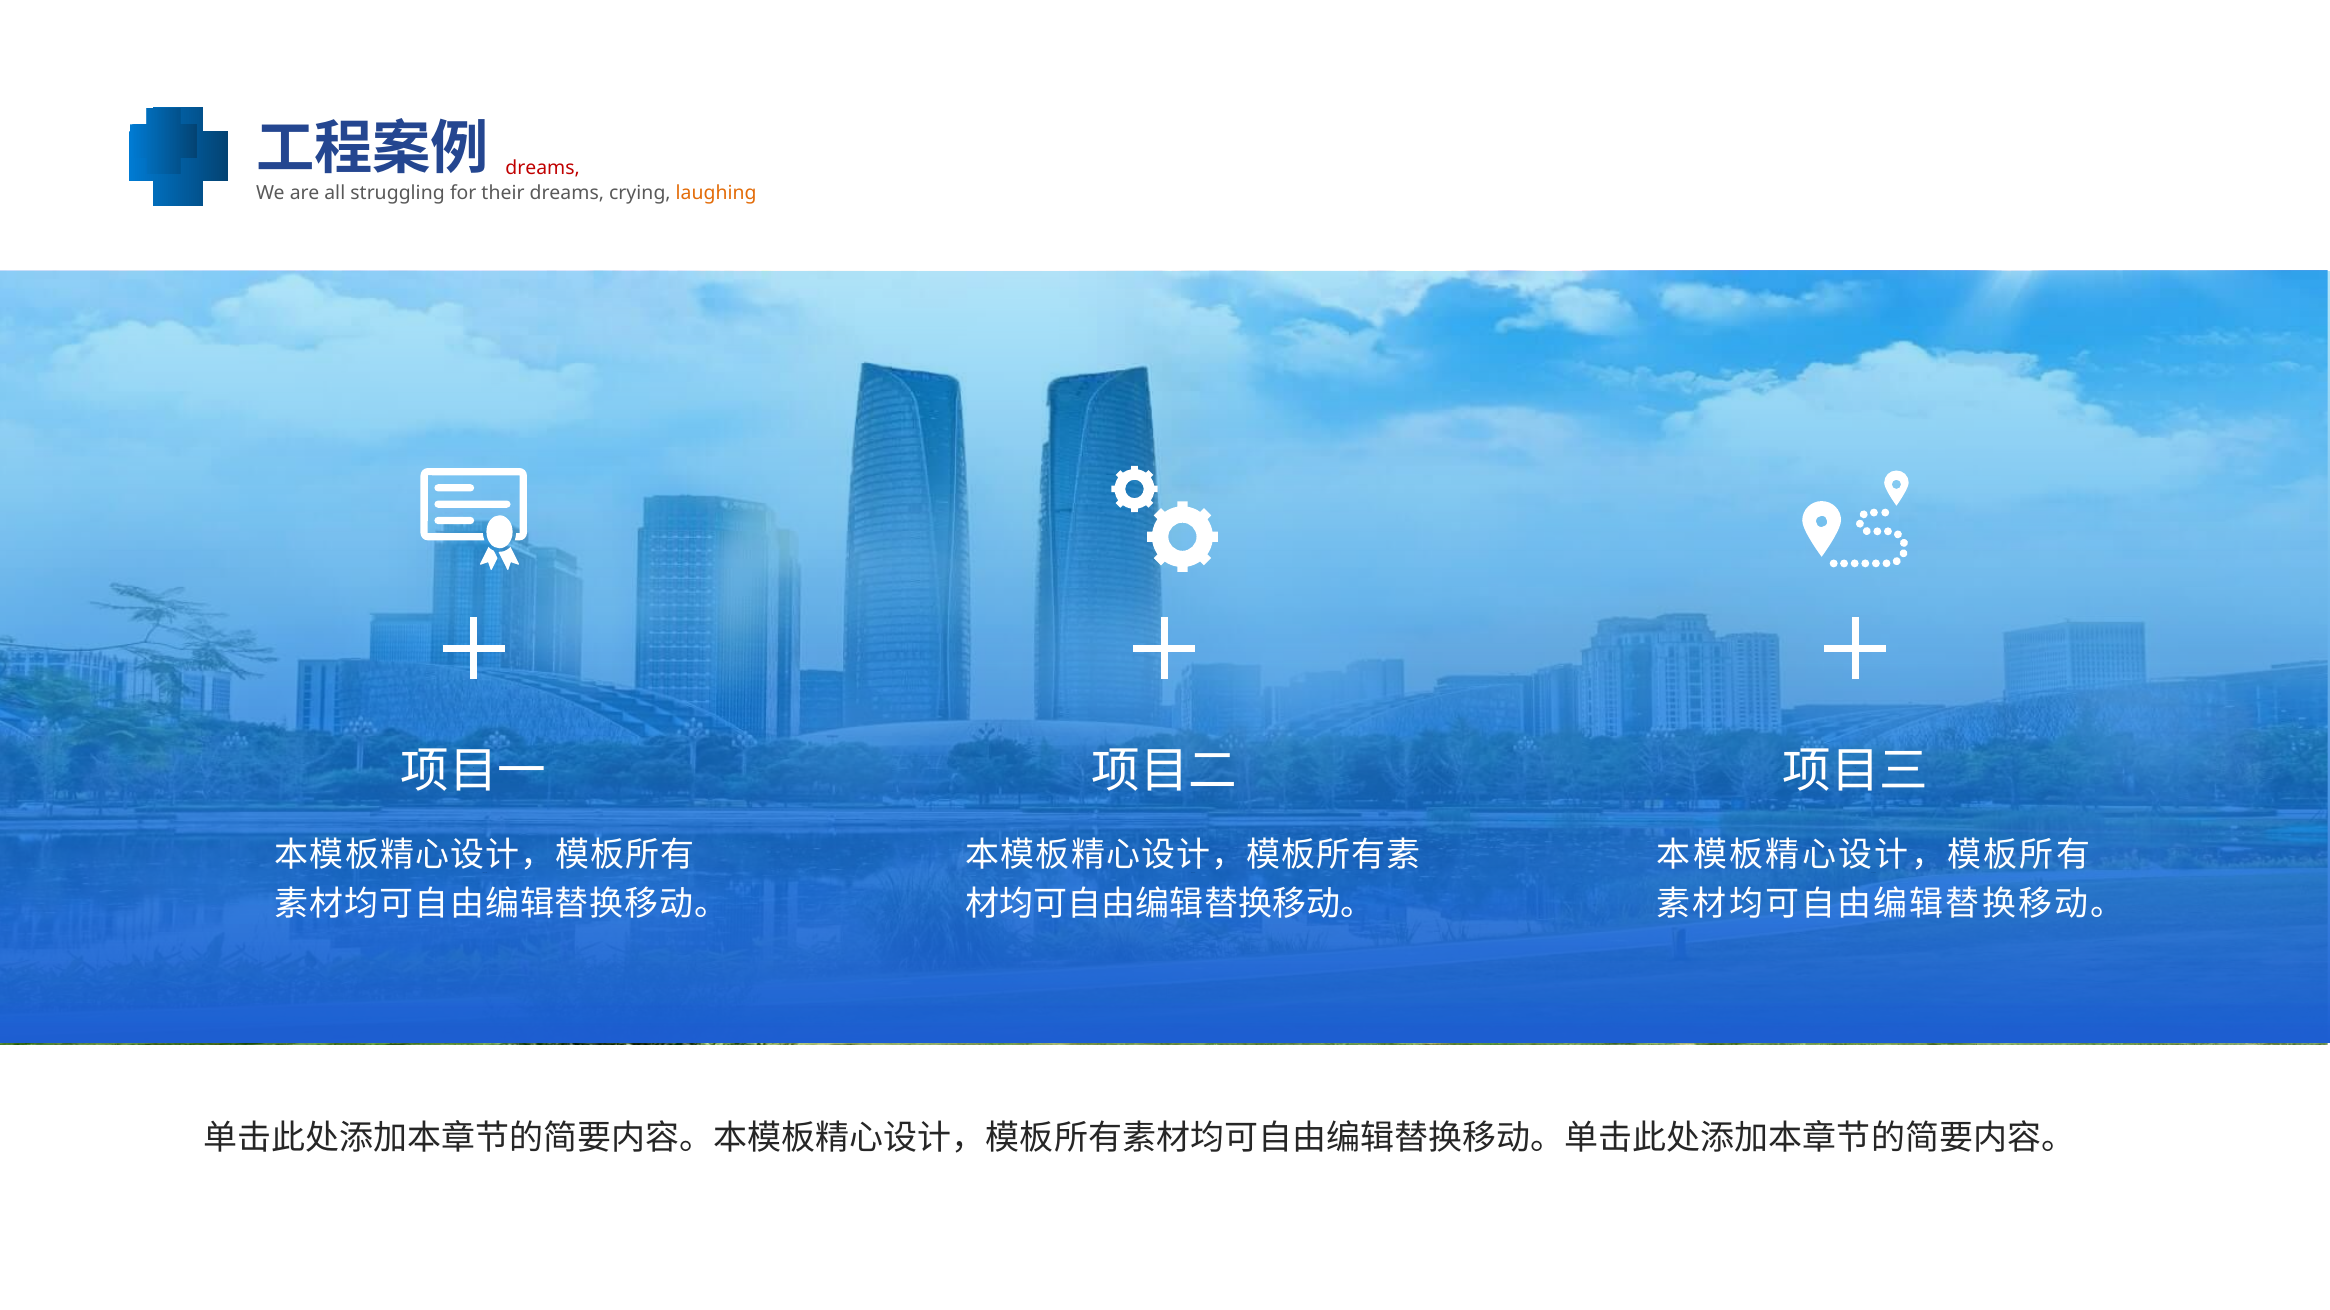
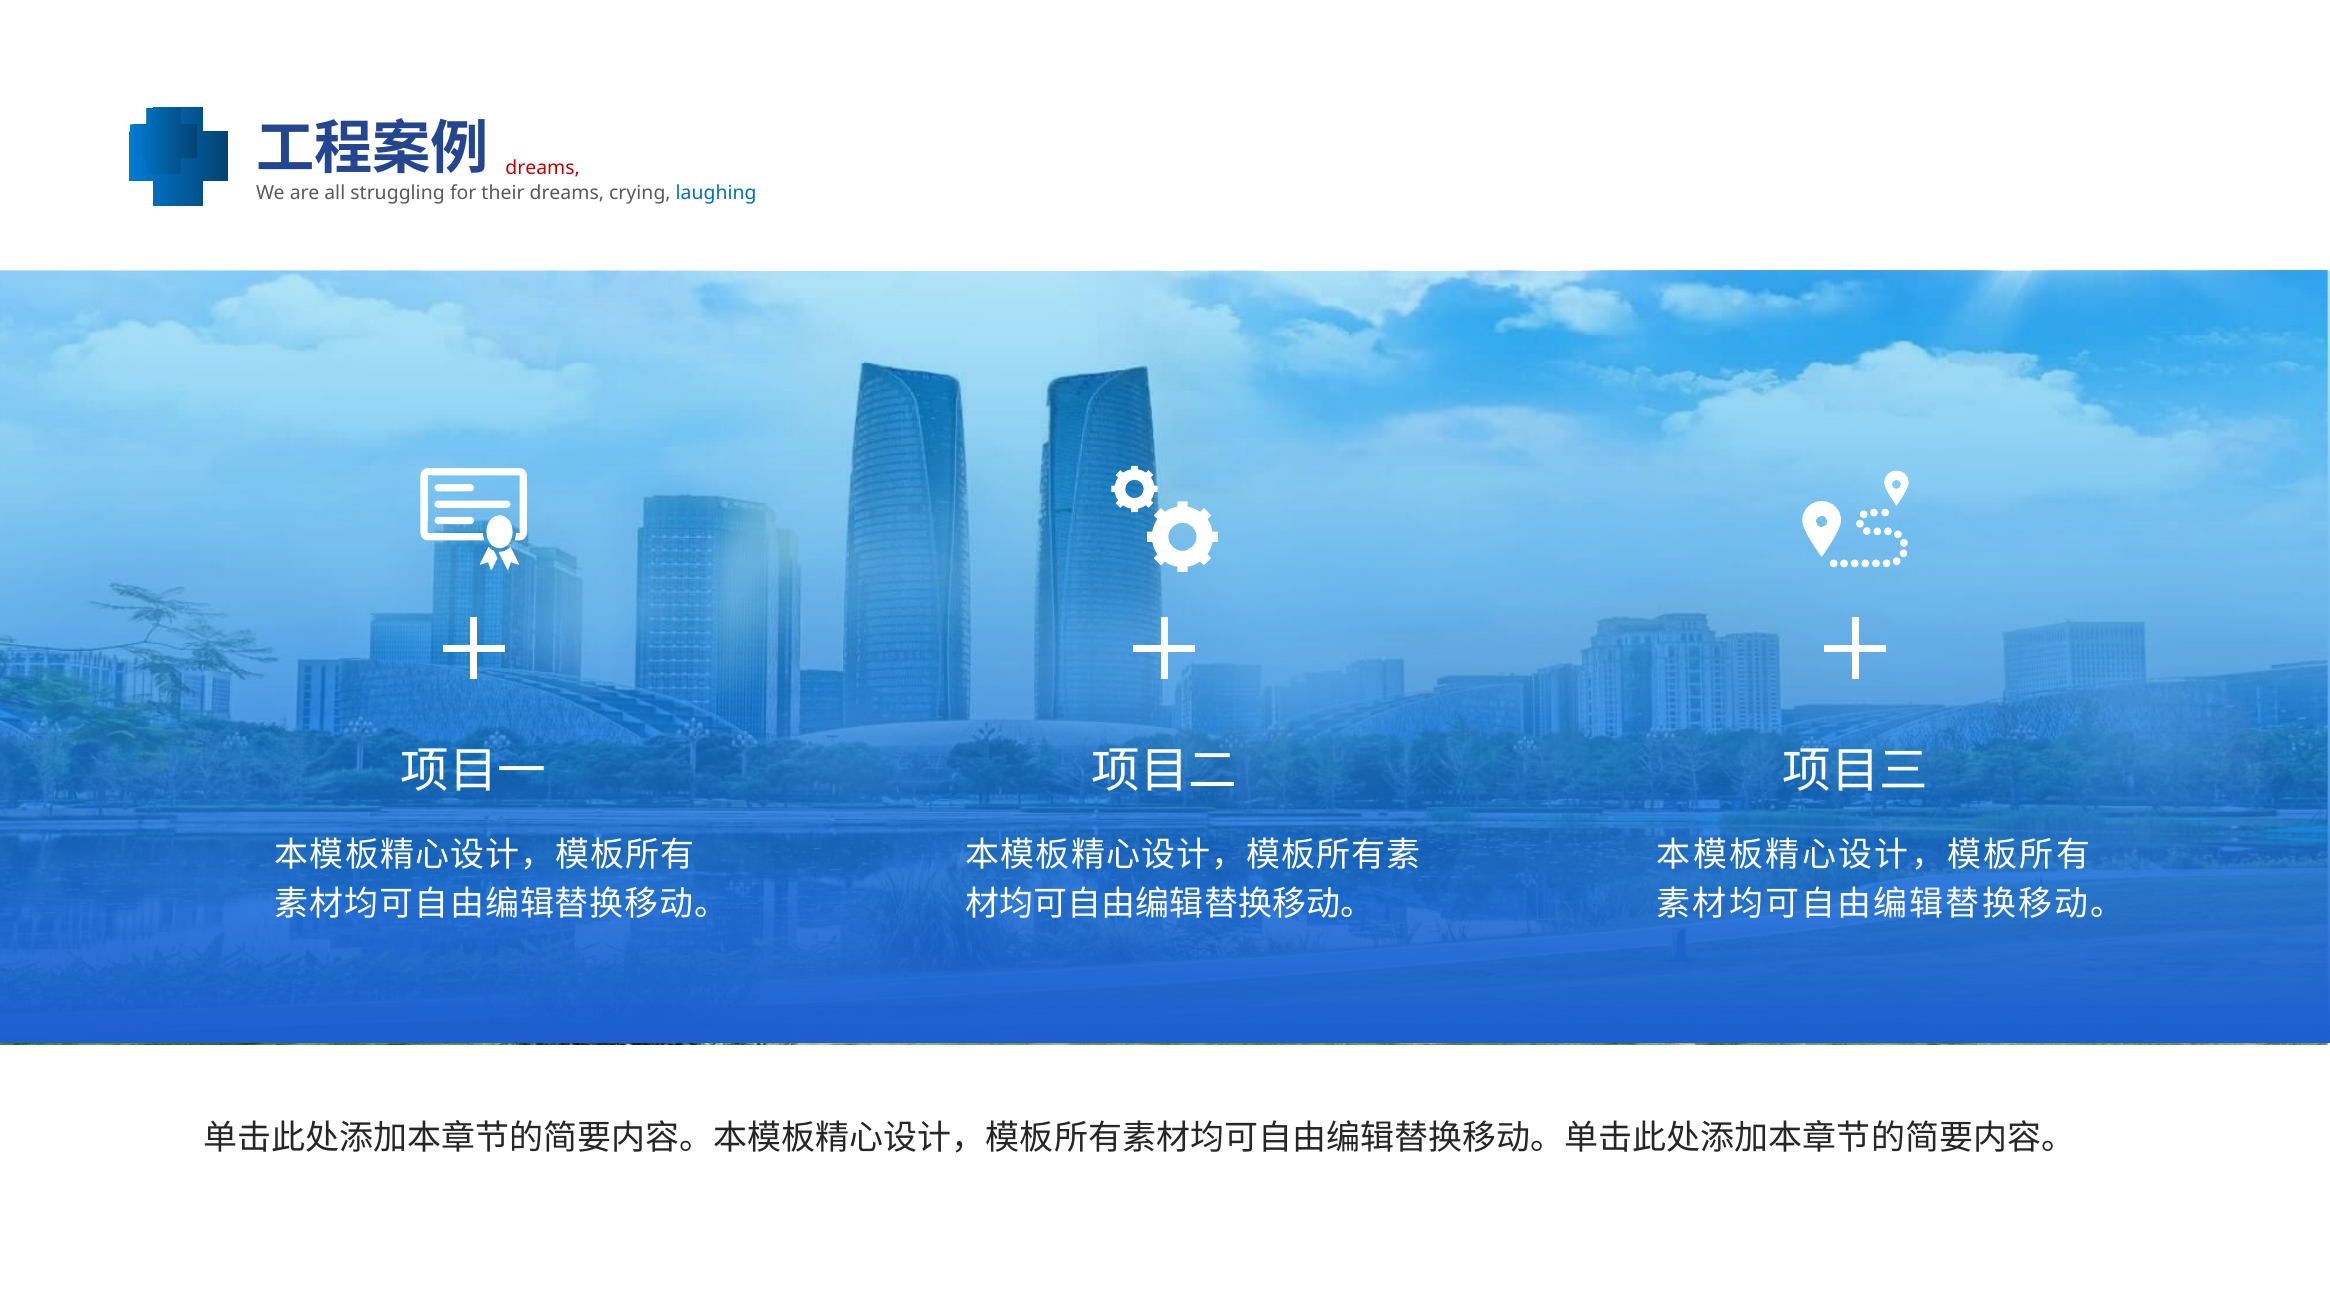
laughing at (716, 193) colour: orange -> blue
